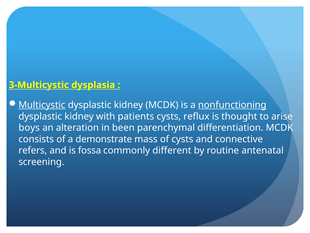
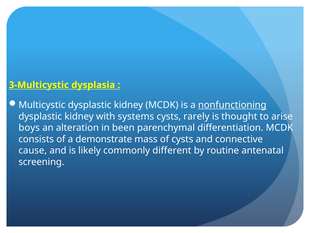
Multicystic underline: present -> none
patients: patients -> systems
reflux: reflux -> rarely
refers: refers -> cause
fossa: fossa -> likely
